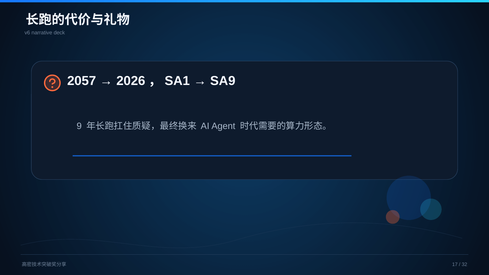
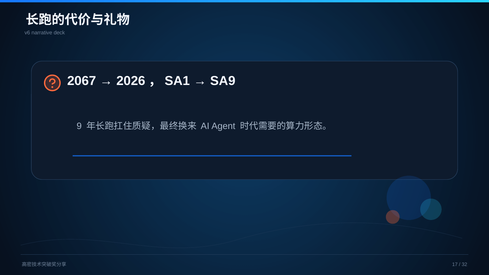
2057: 2057 -> 2067
